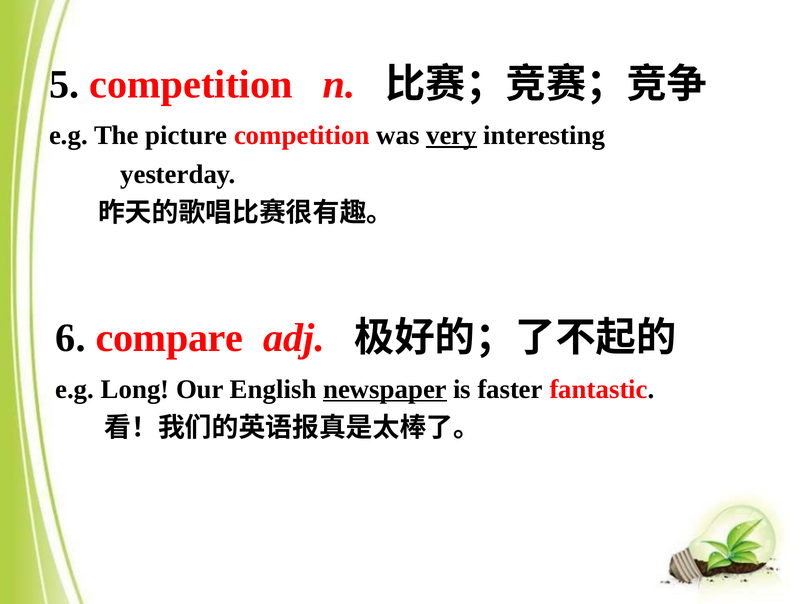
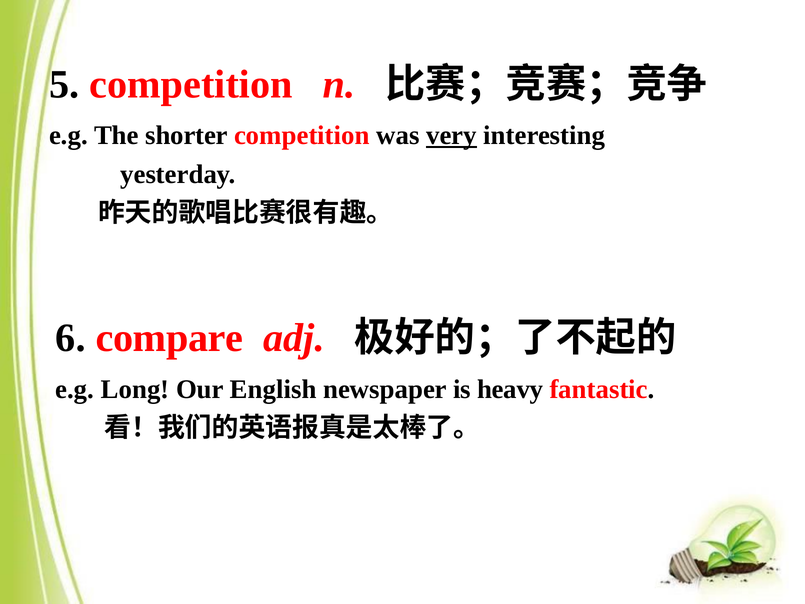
picture: picture -> shorter
newspaper underline: present -> none
faster: faster -> heavy
